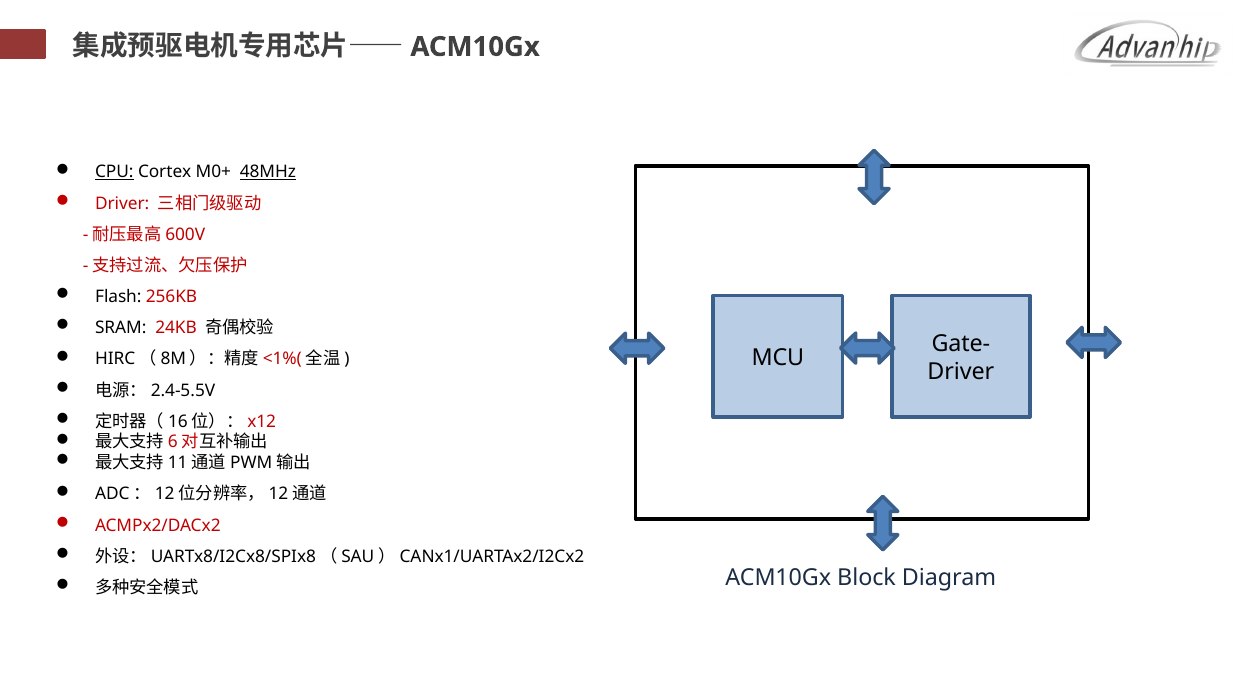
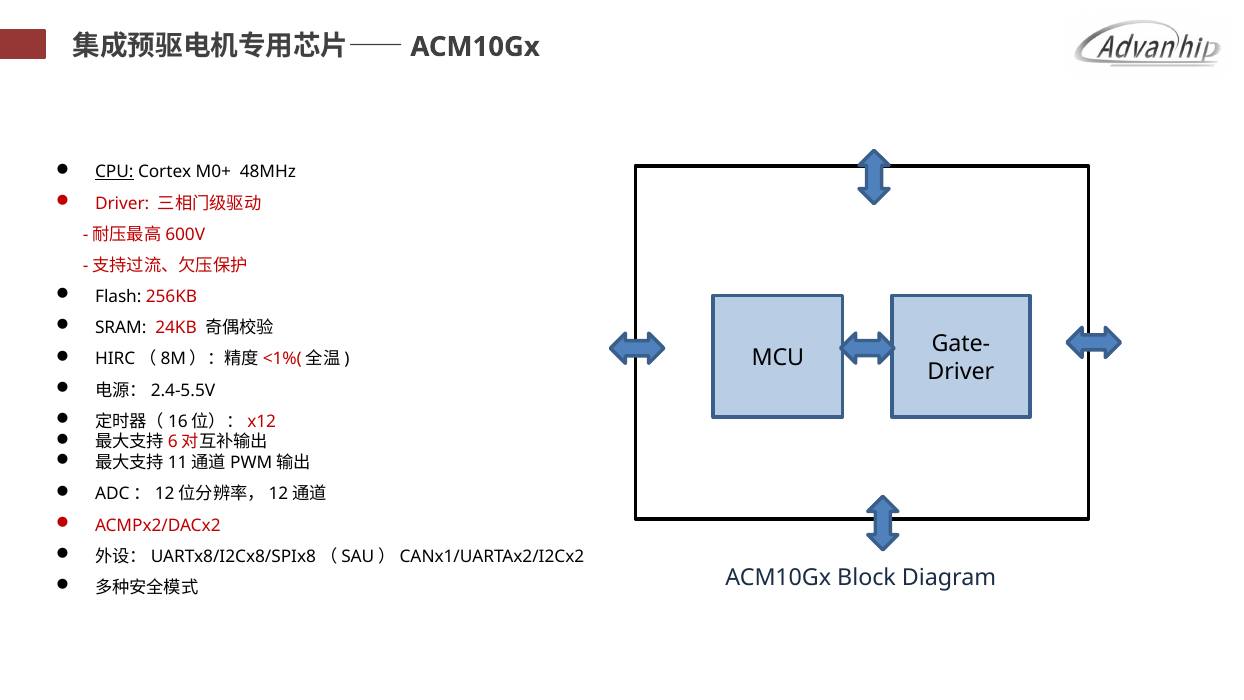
48MHz underline: present -> none
